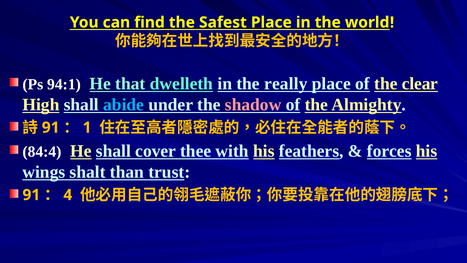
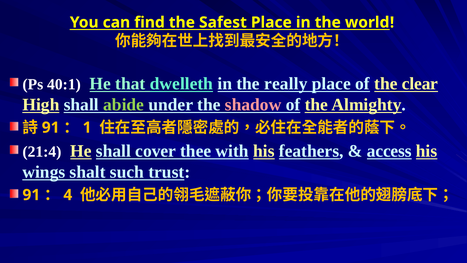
94:1: 94:1 -> 40:1
abide colour: light blue -> light green
84:4: 84:4 -> 21:4
forces: forces -> access
than: than -> such
